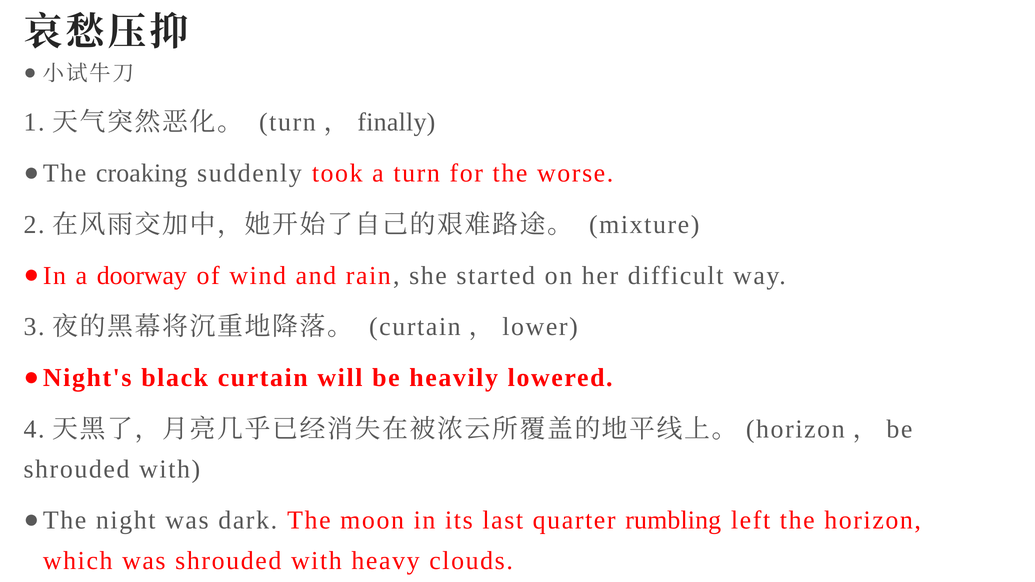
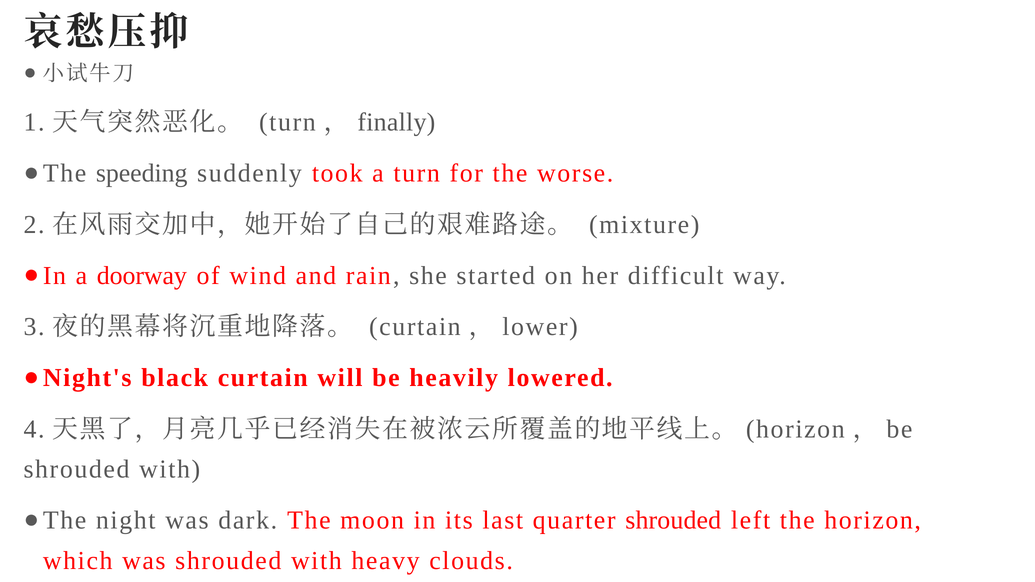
croaking: croaking -> speeding
quarter rumbling: rumbling -> shrouded
